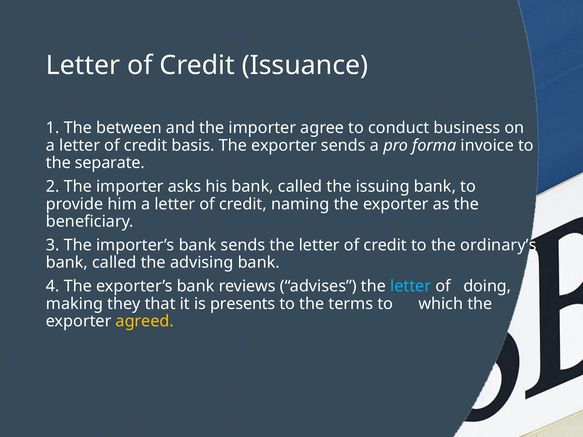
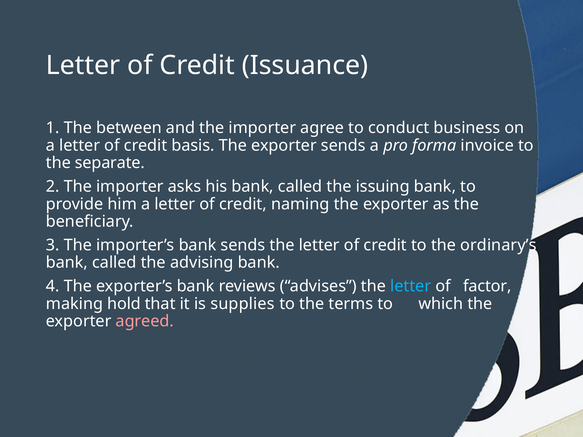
doing: doing -> factor
they: they -> hold
presents: presents -> supplies
agreed colour: yellow -> pink
